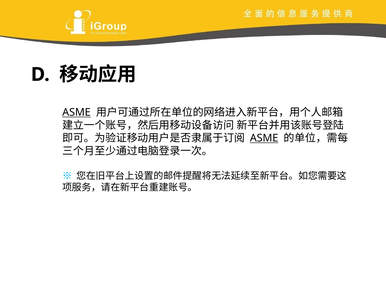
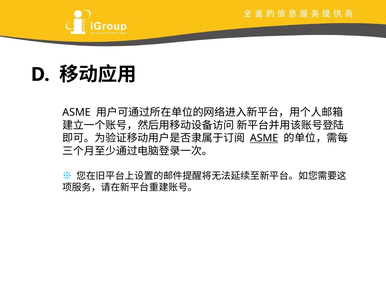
ASME at (77, 113) underline: present -> none
